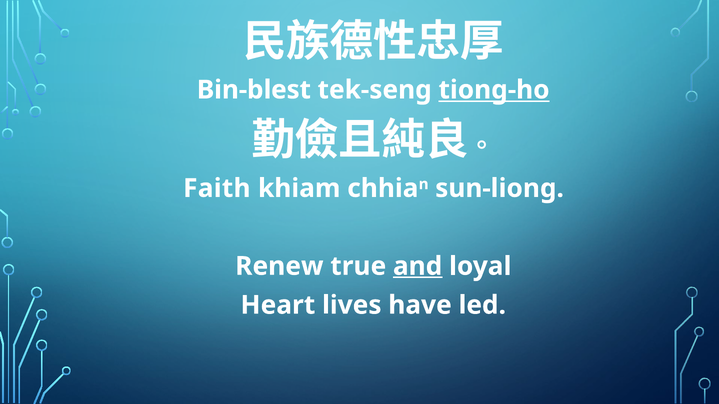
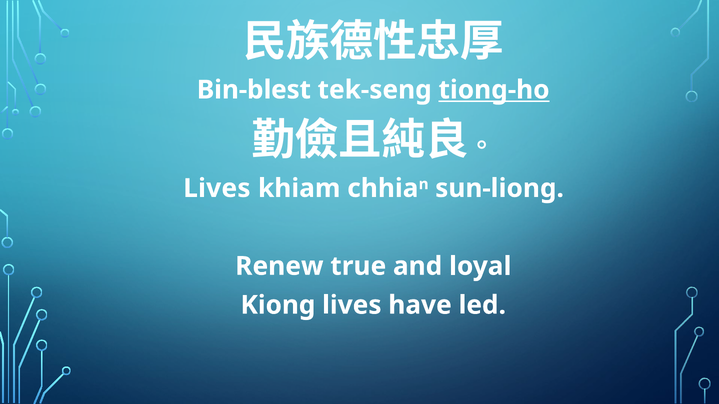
Faith at (217, 188): Faith -> Lives
and underline: present -> none
Heart: Heart -> Kiong
